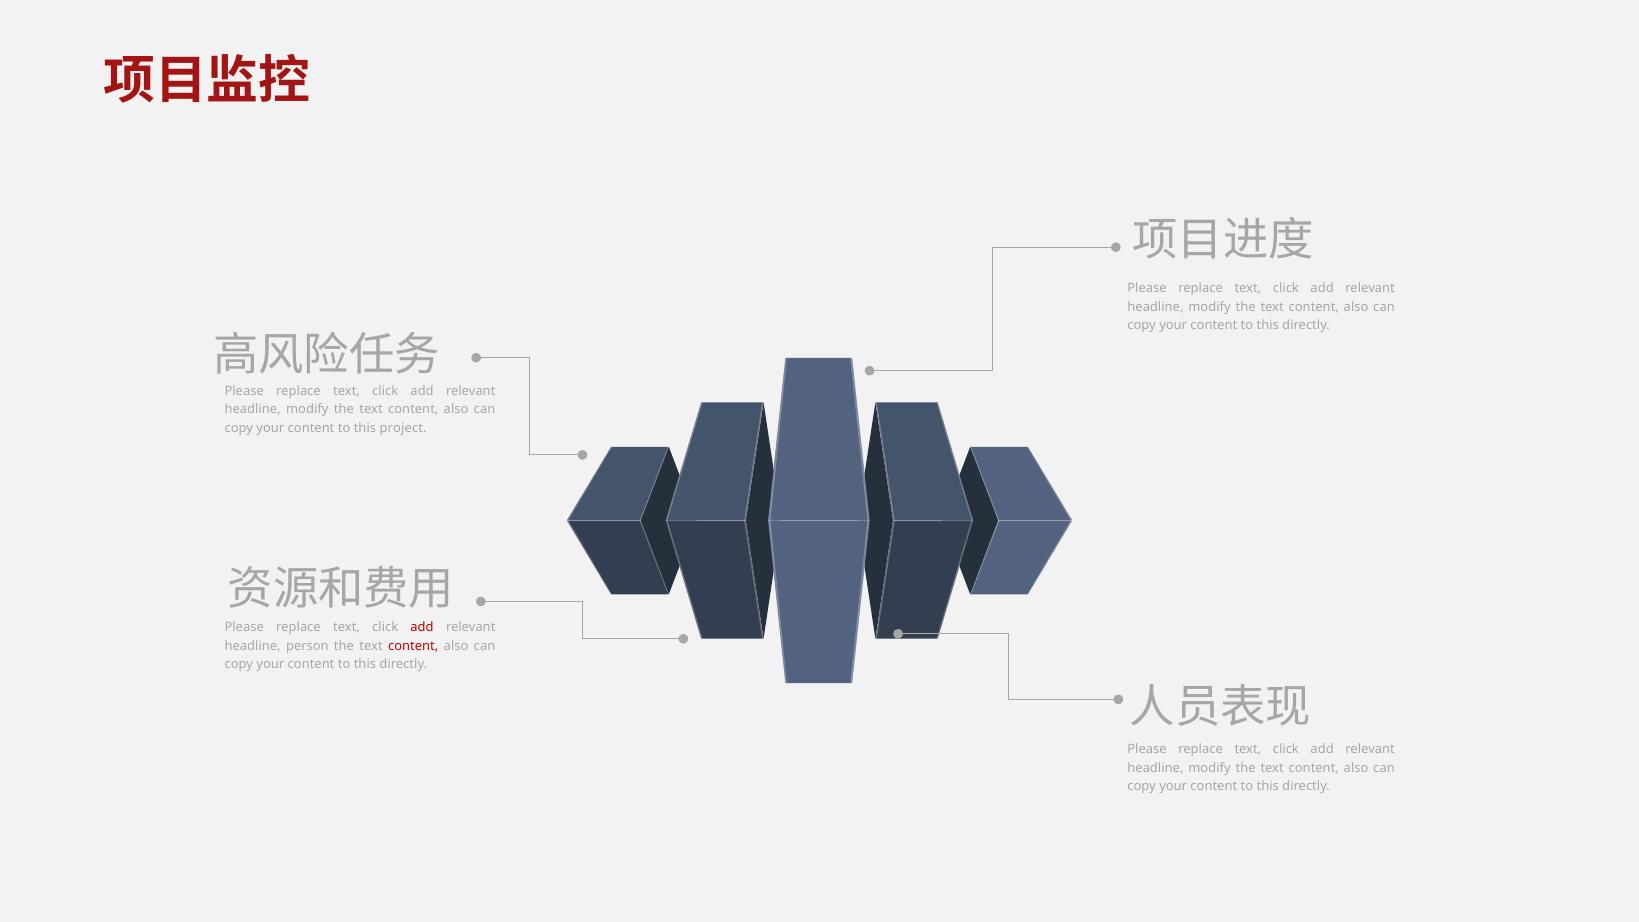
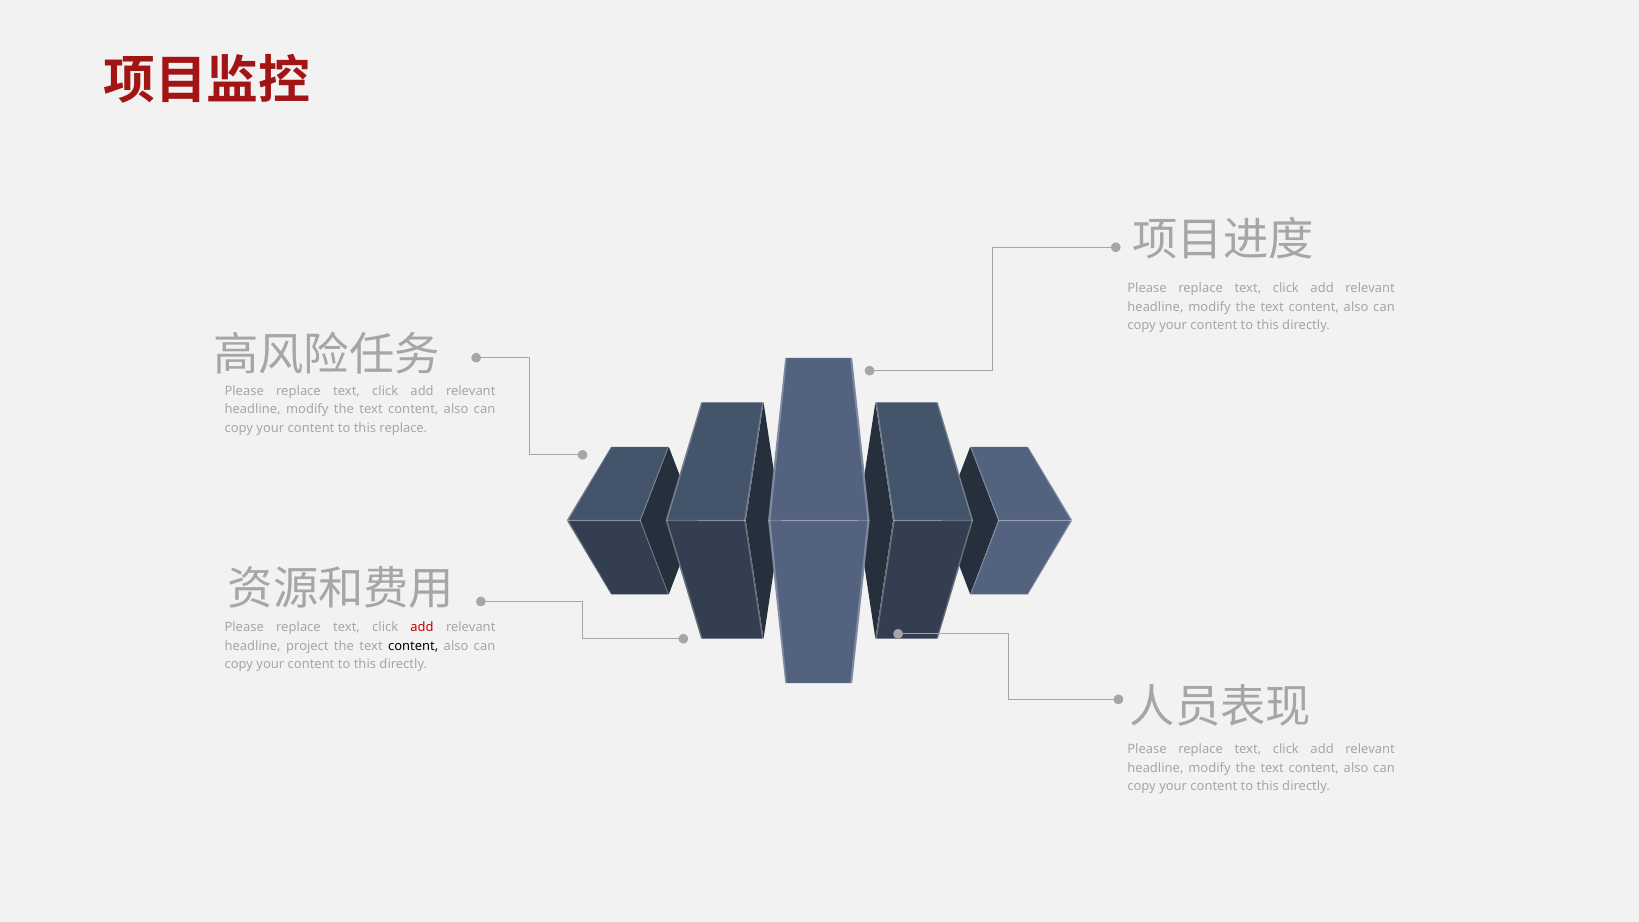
this project: project -> replace
person: person -> project
content at (413, 646) colour: red -> black
